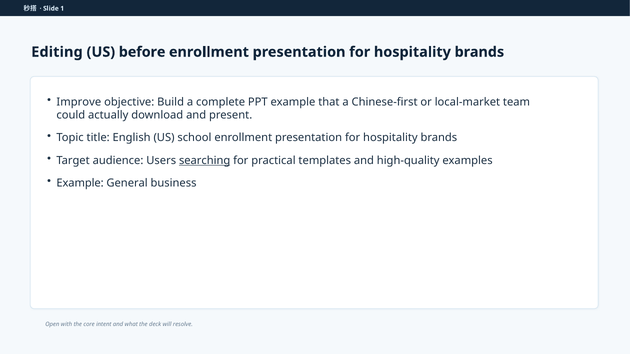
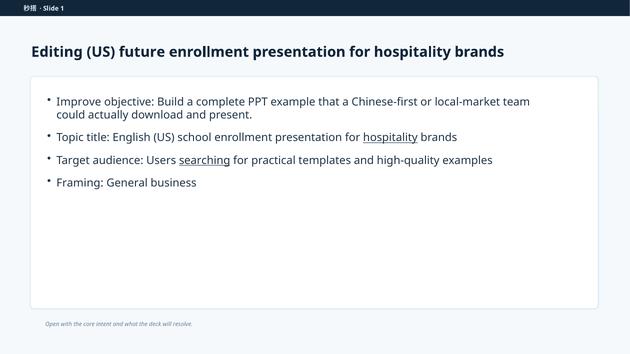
before: before -> future
hospitality at (390, 138) underline: none -> present
Example at (80, 183): Example -> Framing
